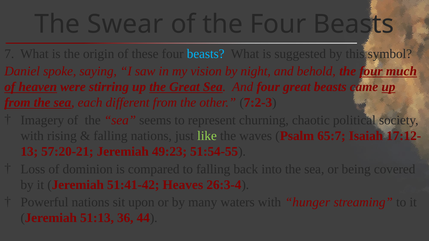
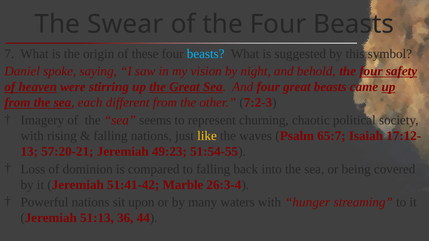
much: much -> safety
like colour: light green -> yellow
Heaves: Heaves -> Marble
